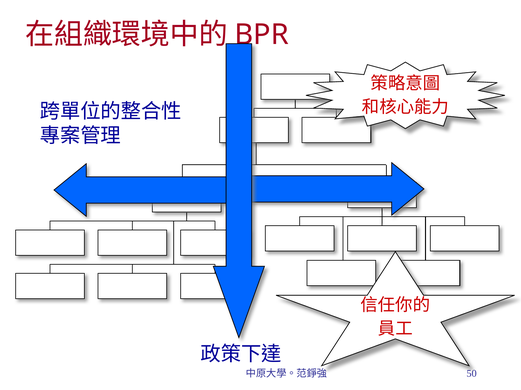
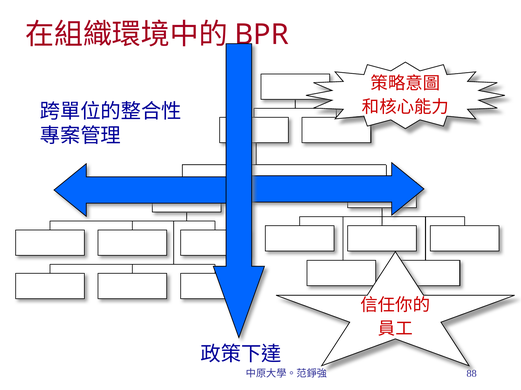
50: 50 -> 88
